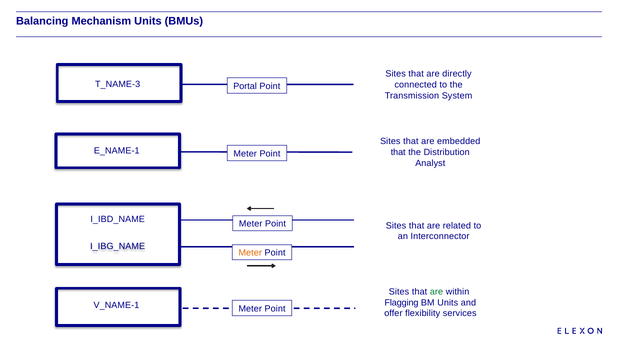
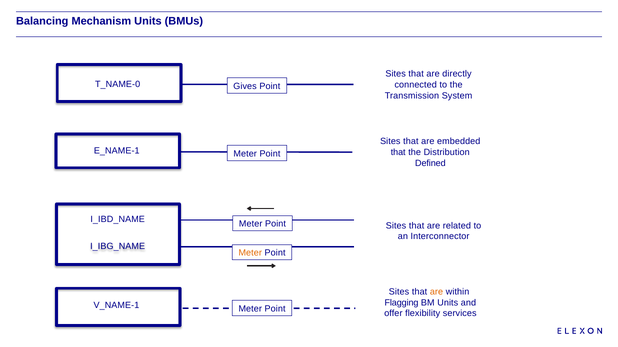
T_NAME-3: T_NAME-3 -> T_NAME-0
Portal: Portal -> Gives
Analyst: Analyst -> Defined
are at (436, 292) colour: green -> orange
